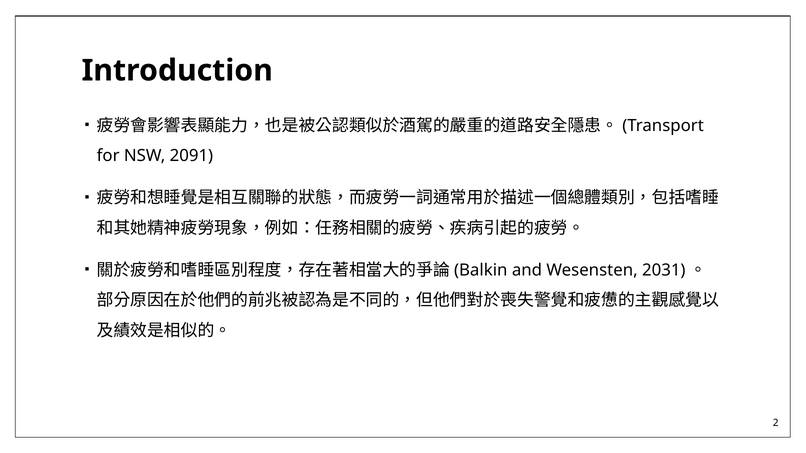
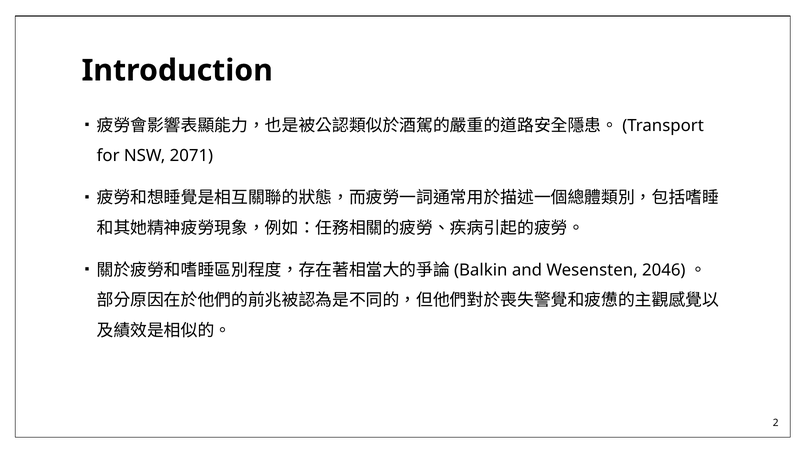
2091: 2091 -> 2071
2031: 2031 -> 2046
